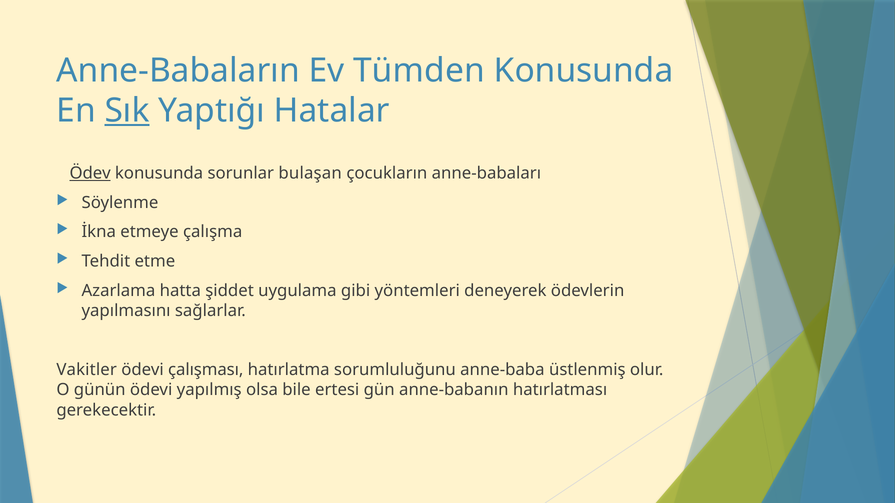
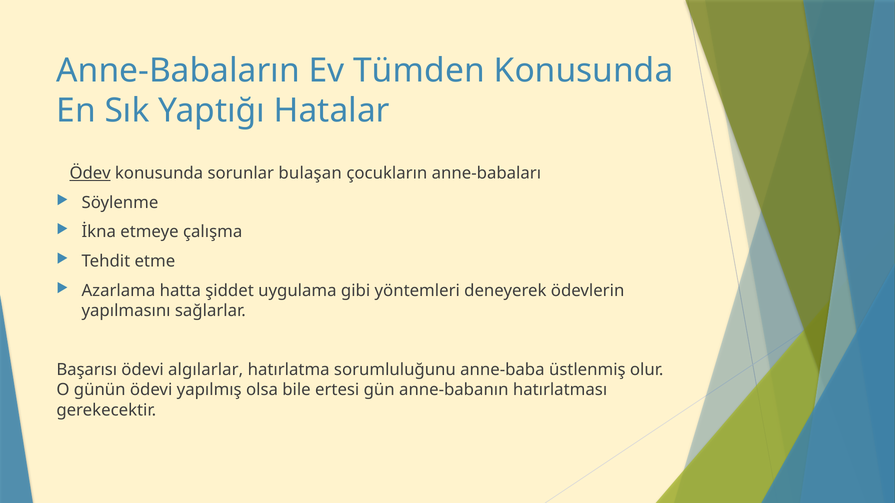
Sık underline: present -> none
Vakitler: Vakitler -> Başarısı
çalışması: çalışması -> algılarlar
